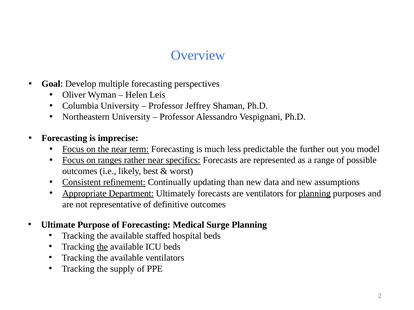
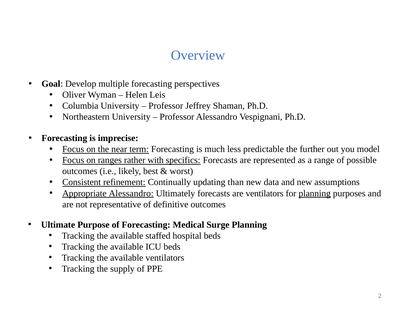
rather near: near -> with
Appropriate Department: Department -> Alessandro
the at (102, 247) underline: present -> none
